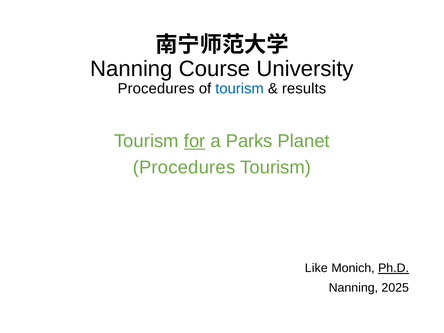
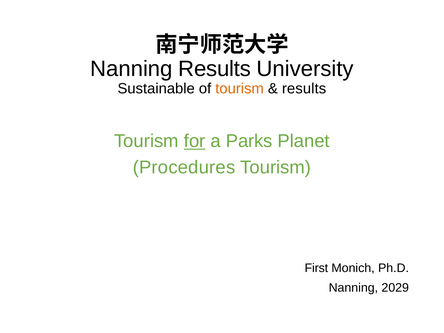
Nanning Course: Course -> Results
Procedures at (156, 89): Procedures -> Sustainable
tourism at (240, 89) colour: blue -> orange
Like: Like -> First
Ph.D underline: present -> none
2025: 2025 -> 2029
